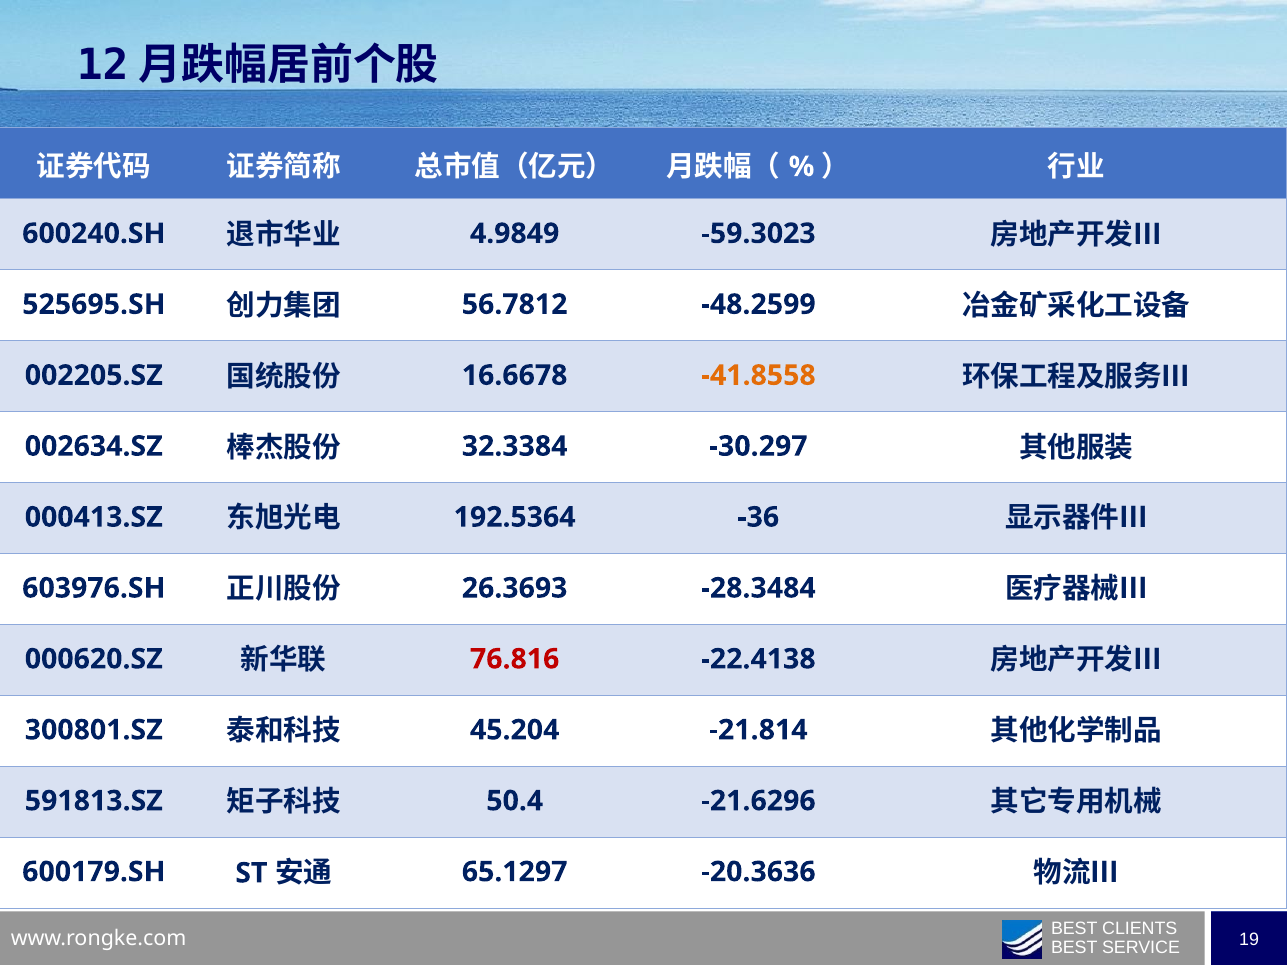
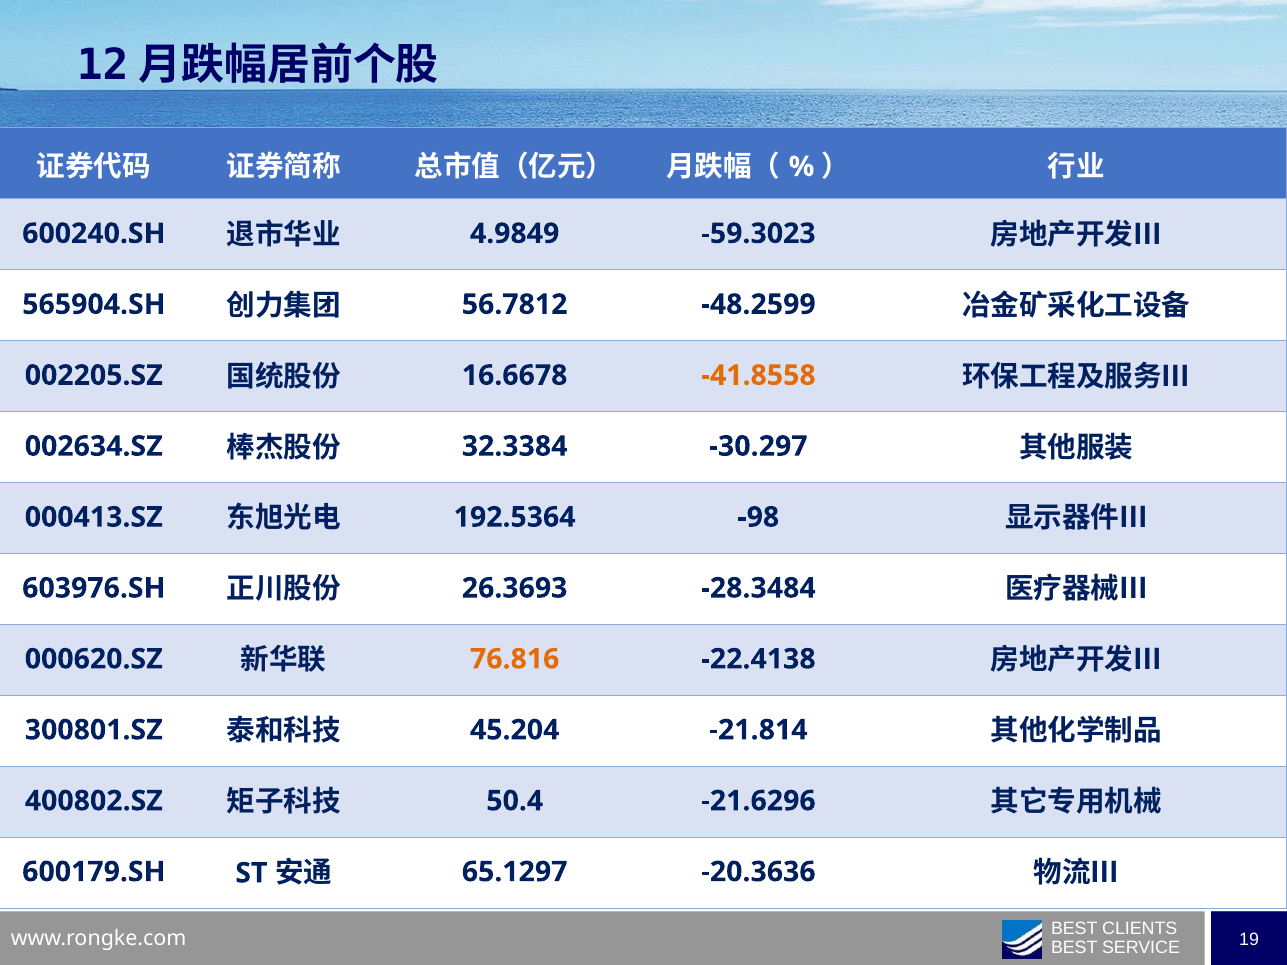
525695.SH: 525695.SH -> 565904.SH
-36: -36 -> -98
76.816 colour: red -> orange
591813.SZ: 591813.SZ -> 400802.SZ
